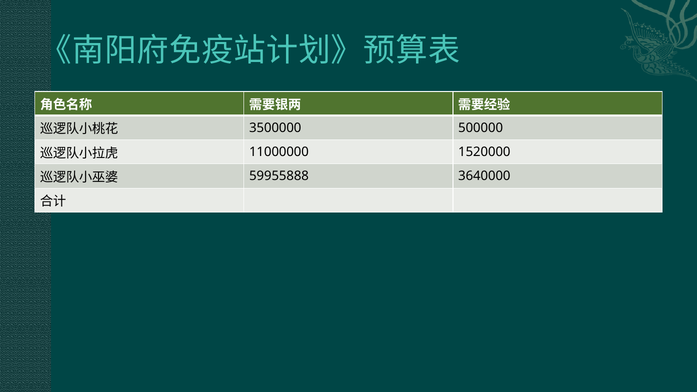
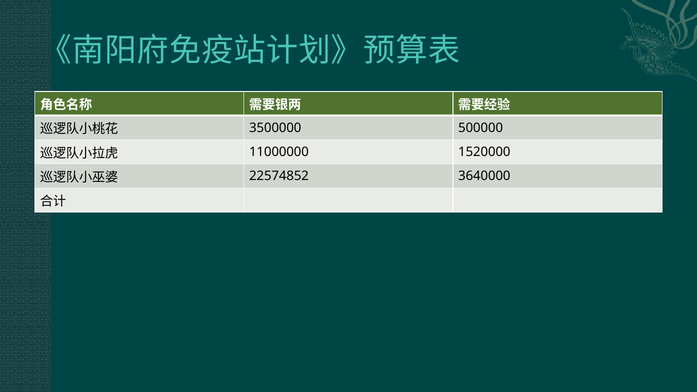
59955888: 59955888 -> 22574852
